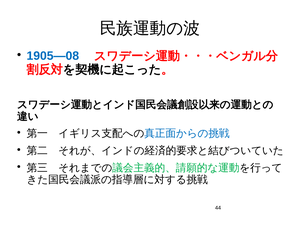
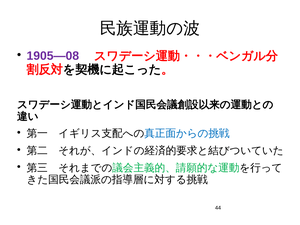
1905―08 colour: blue -> purple
